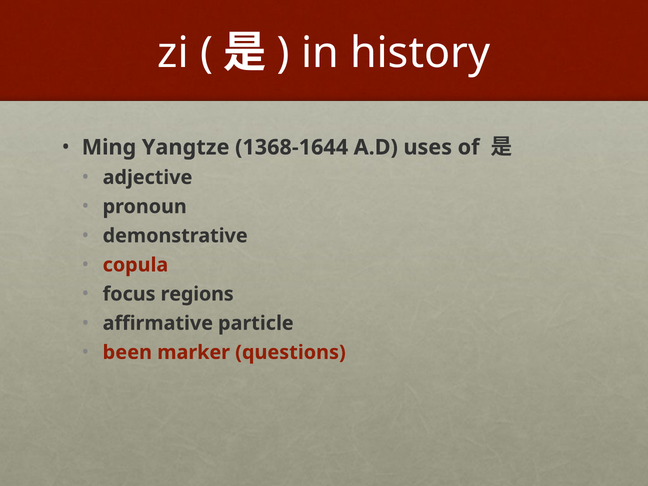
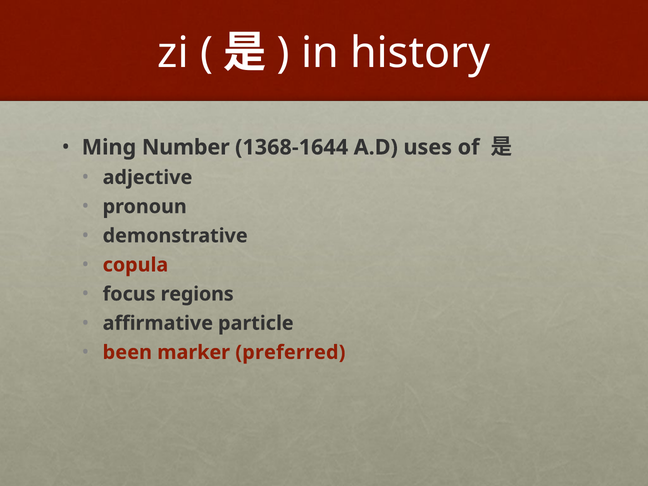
Yangtze: Yangtze -> Number
questions: questions -> preferred
